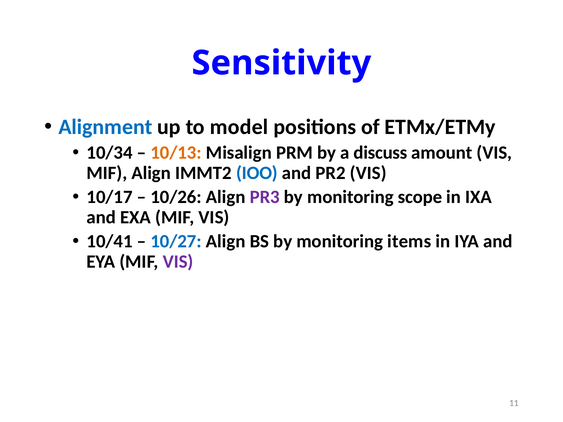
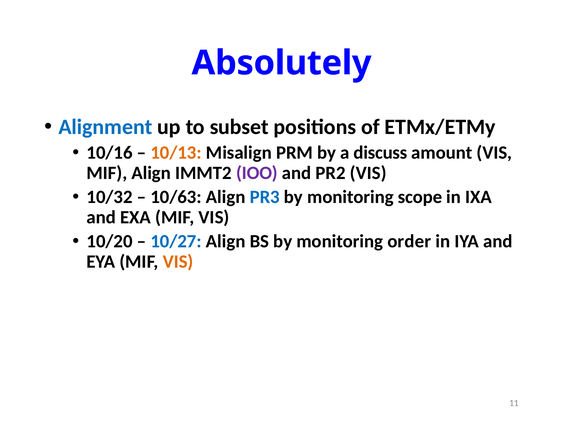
Sensitivity: Sensitivity -> Absolutely
model: model -> subset
10/34: 10/34 -> 10/16
IOO colour: blue -> purple
10/17: 10/17 -> 10/32
10/26: 10/26 -> 10/63
PR3 colour: purple -> blue
10/41: 10/41 -> 10/20
items: items -> order
VIS at (178, 262) colour: purple -> orange
